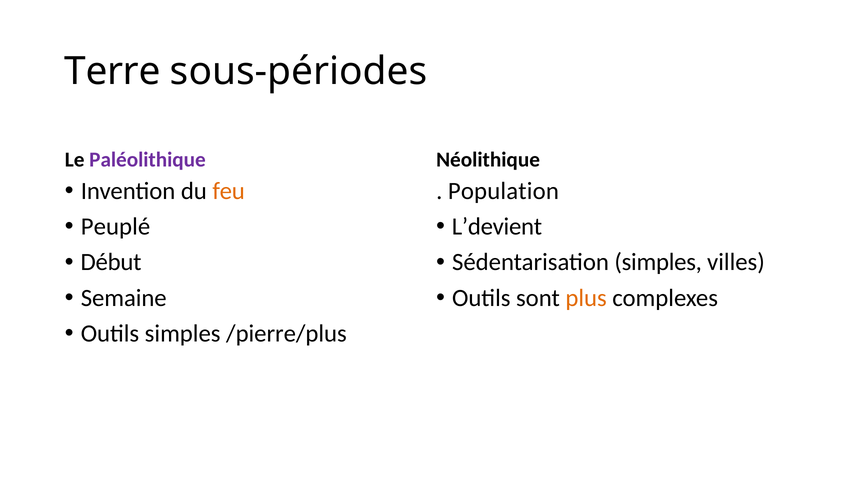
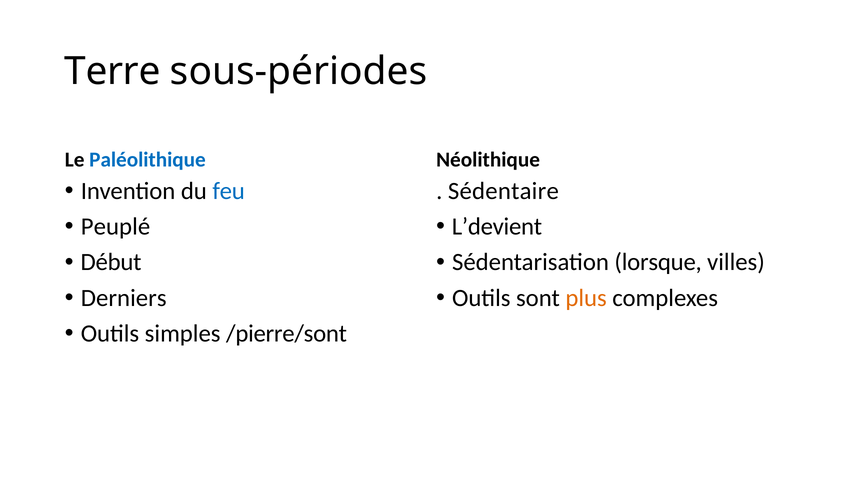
Paléolithique colour: purple -> blue
feu colour: orange -> blue
Population: Population -> Sédentaire
Sédentarisation simples: simples -> lorsque
Semaine: Semaine -> Derniers
/pierre/plus: /pierre/plus -> /pierre/sont
